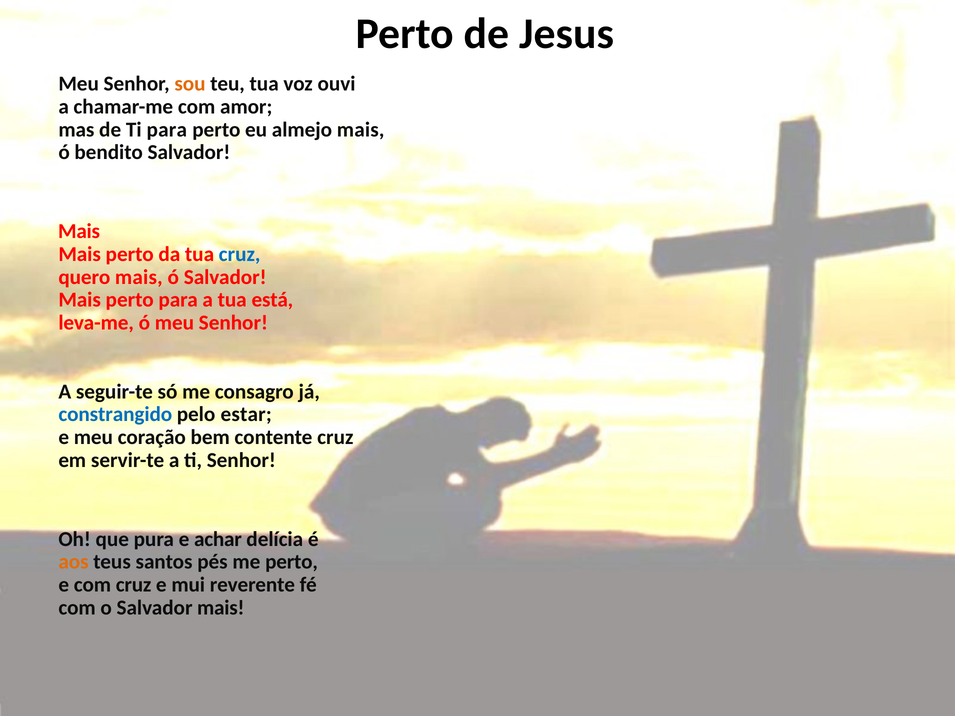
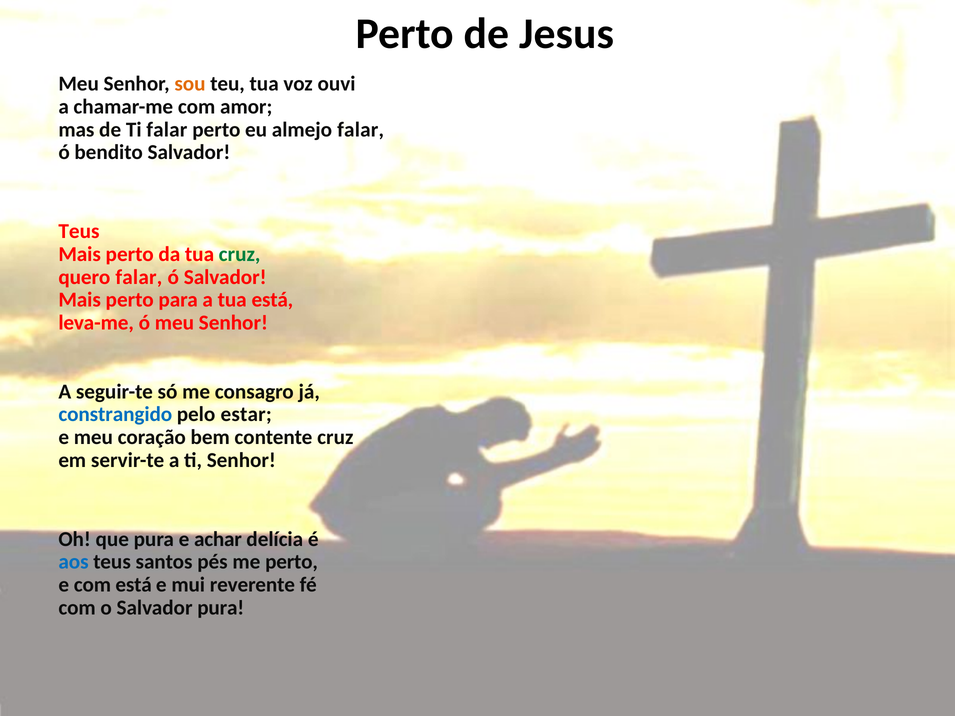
Ti para: para -> falar
almejo mais: mais -> falar
Mais at (79, 231): Mais -> Teus
cruz at (240, 254) colour: blue -> green
quero mais: mais -> falar
aos colour: orange -> blue
com cruz: cruz -> está
o Salvador mais: mais -> pura
